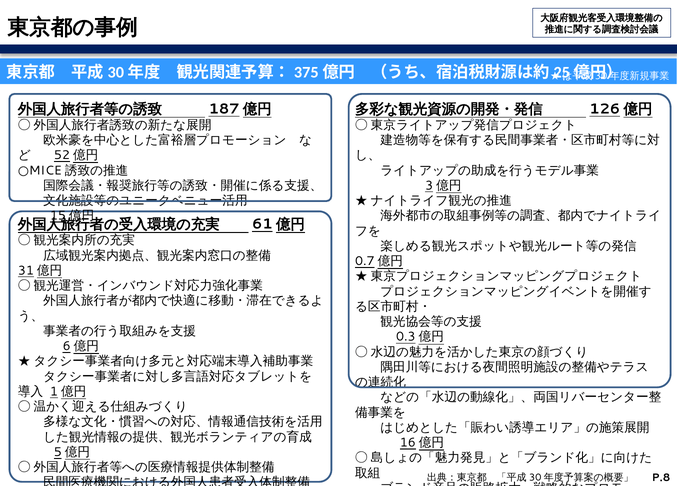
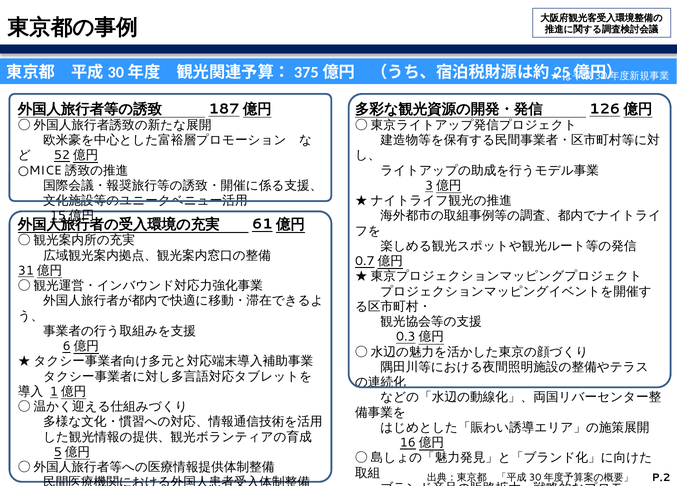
P.8: P.8 -> P.2
